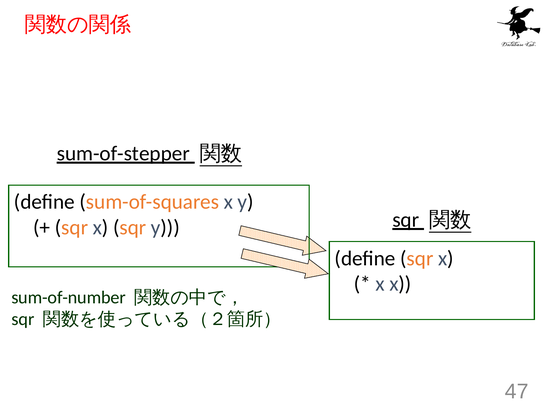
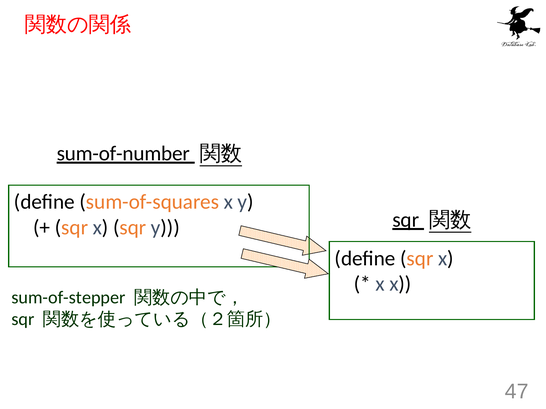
sum-of-stepper: sum-of-stepper -> sum-of-number
sum-of-number: sum-of-number -> sum-of-stepper
